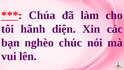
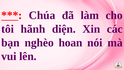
chúc: chúc -> hoan
